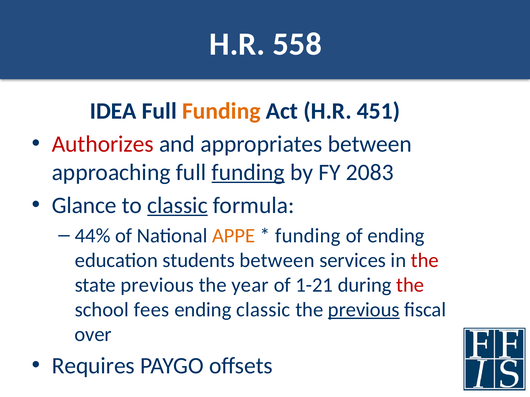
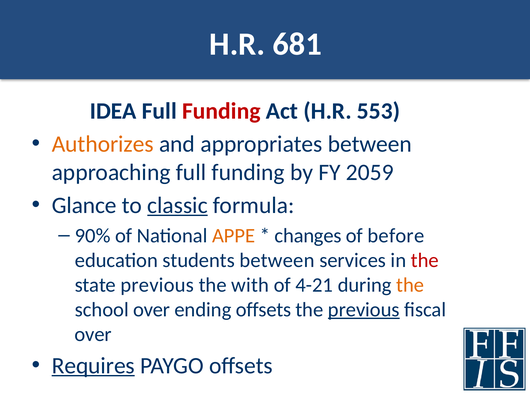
558: 558 -> 681
Funding at (221, 111) colour: orange -> red
451: 451 -> 553
Authorizes colour: red -> orange
funding at (248, 173) underline: present -> none
2083: 2083 -> 2059
44%: 44% -> 90%
funding at (308, 236): funding -> changes
of ending: ending -> before
year: year -> with
1-21: 1-21 -> 4-21
the at (410, 285) colour: red -> orange
school fees: fees -> over
ending classic: classic -> offsets
Requires underline: none -> present
